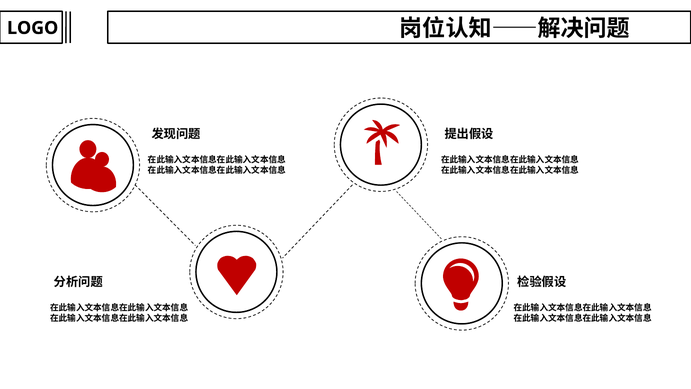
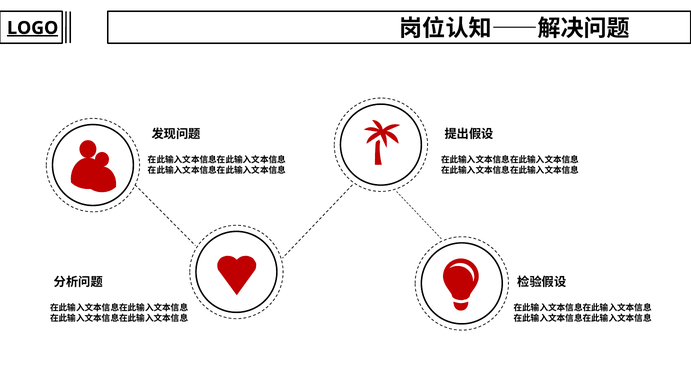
LOGO underline: none -> present
